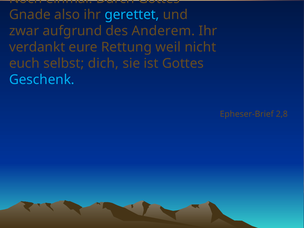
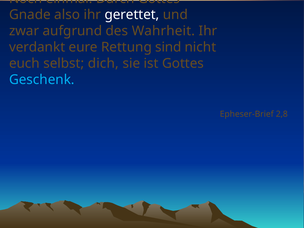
gerettet colour: light blue -> white
Anderem: Anderem -> Wahrheit
weil: weil -> sind
